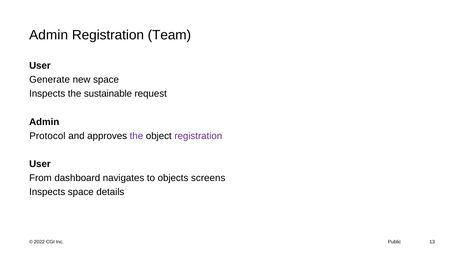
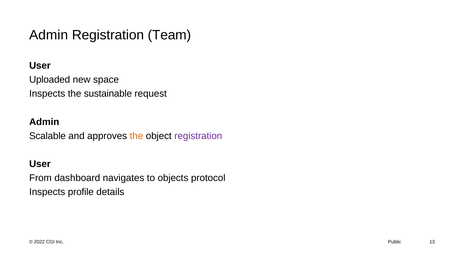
Generate: Generate -> Uploaded
Protocol: Protocol -> Scalable
the at (136, 136) colour: purple -> orange
screens: screens -> protocol
Inspects space: space -> profile
